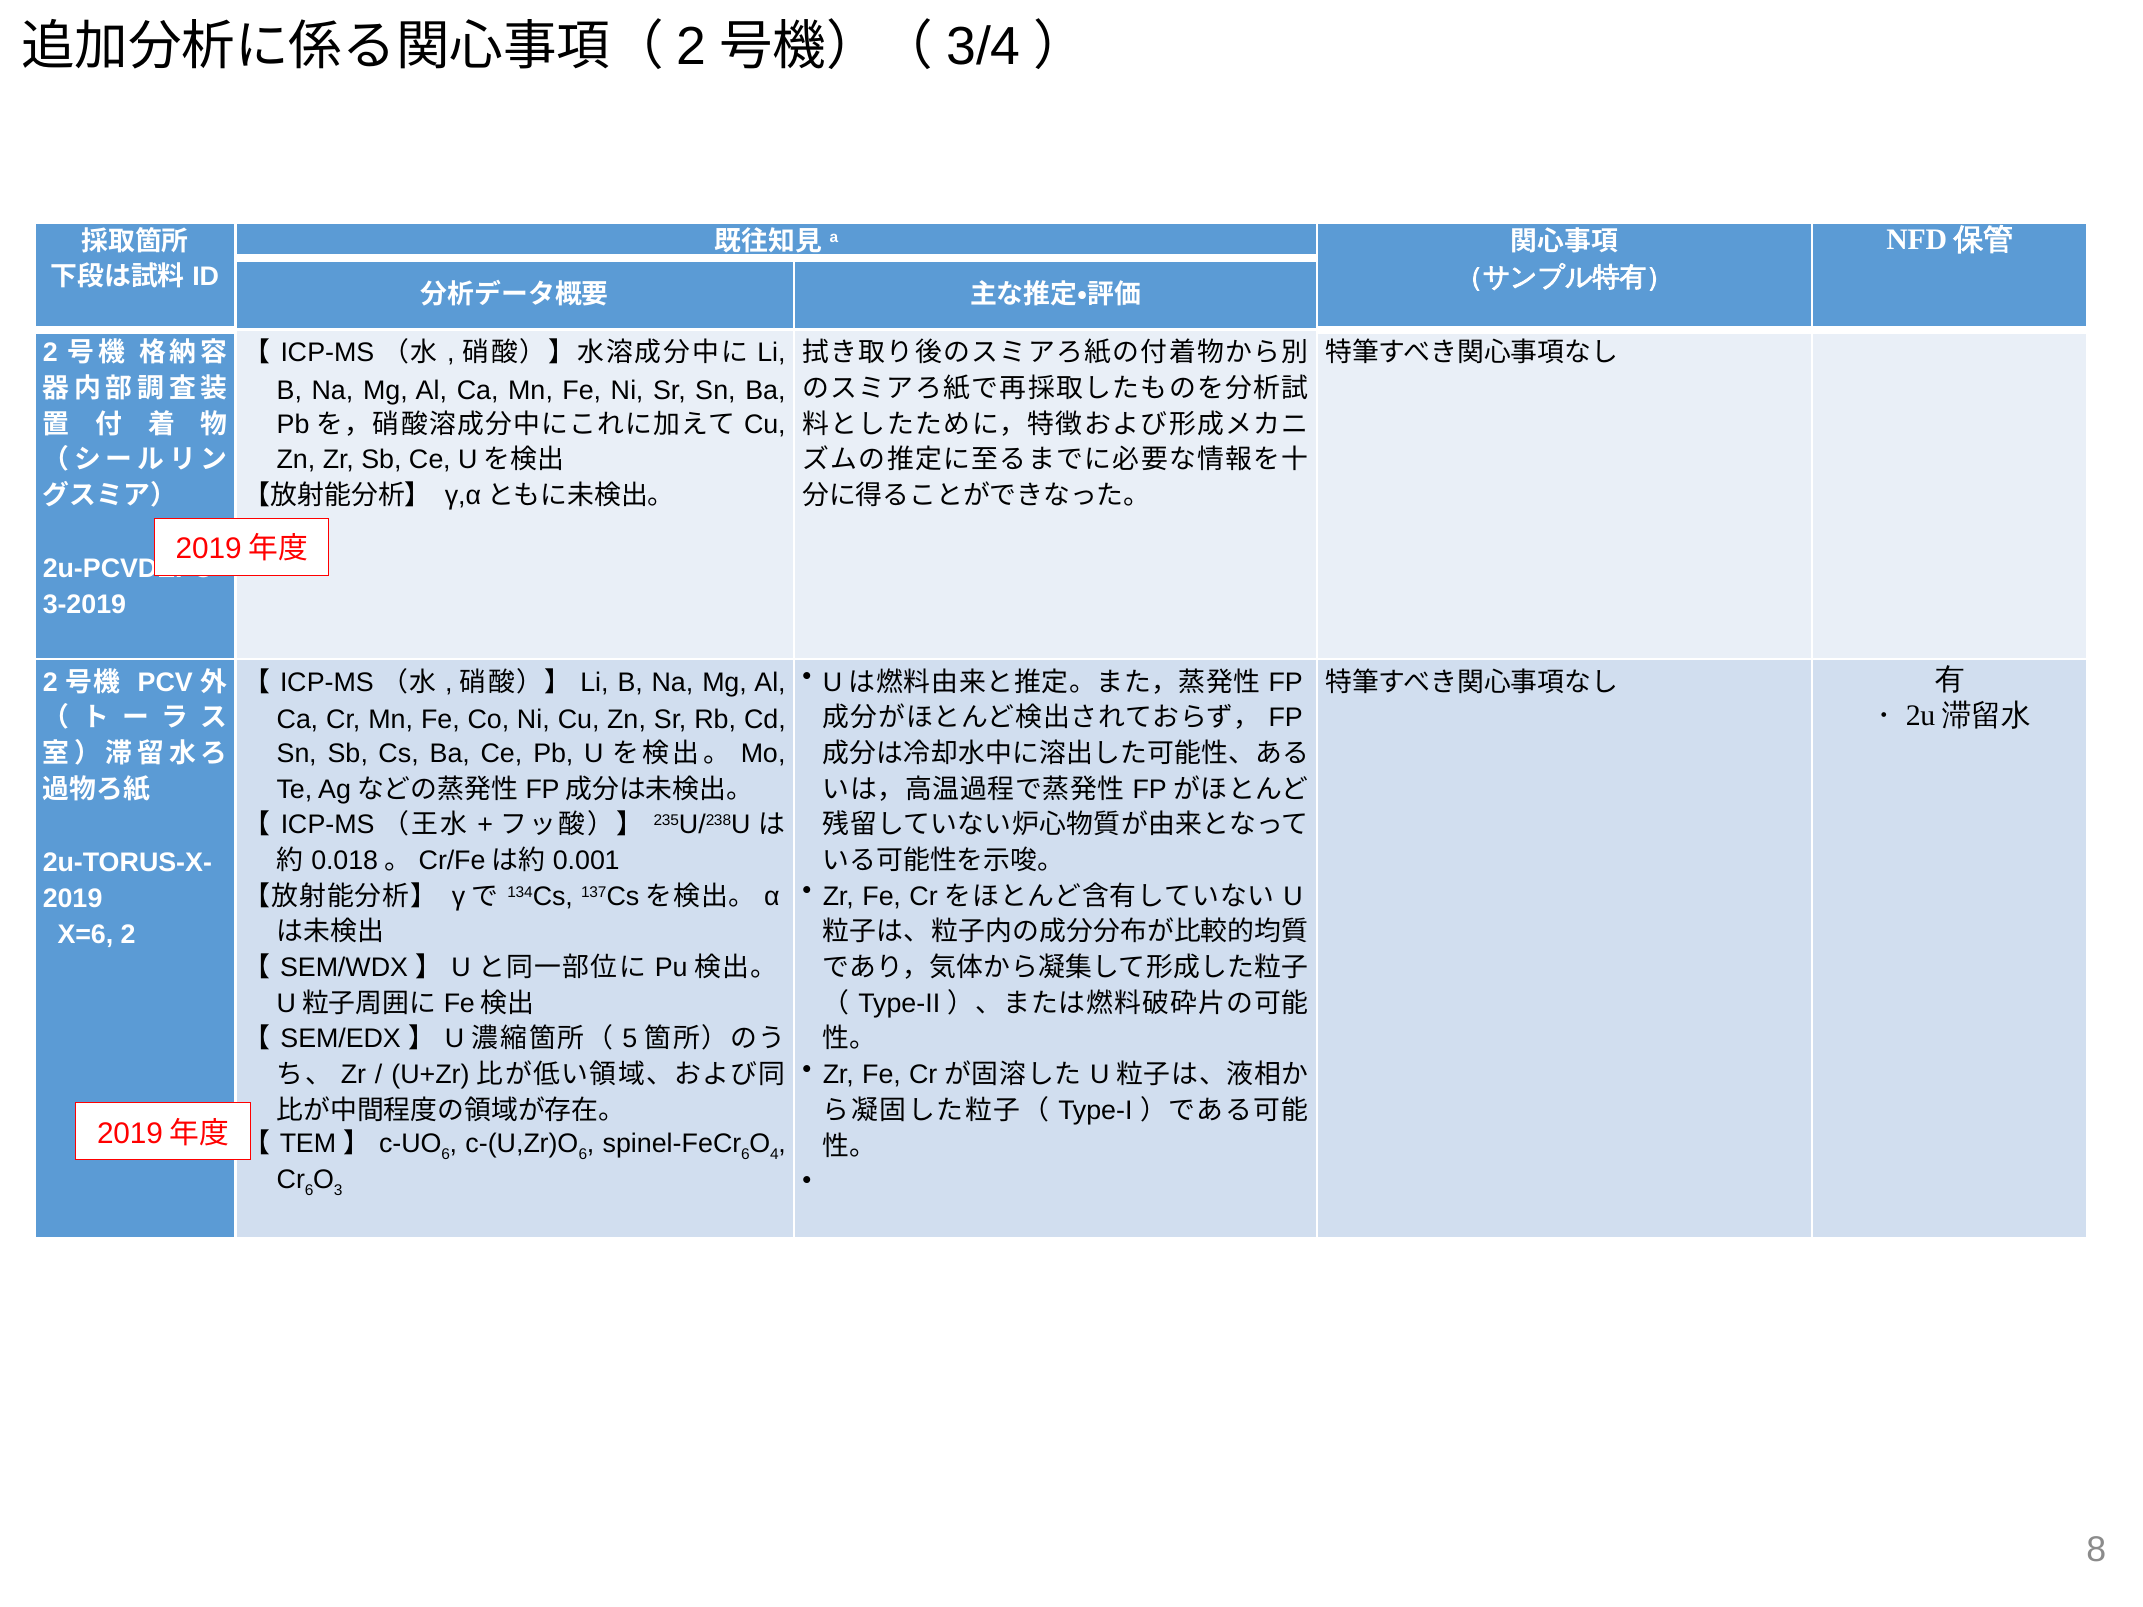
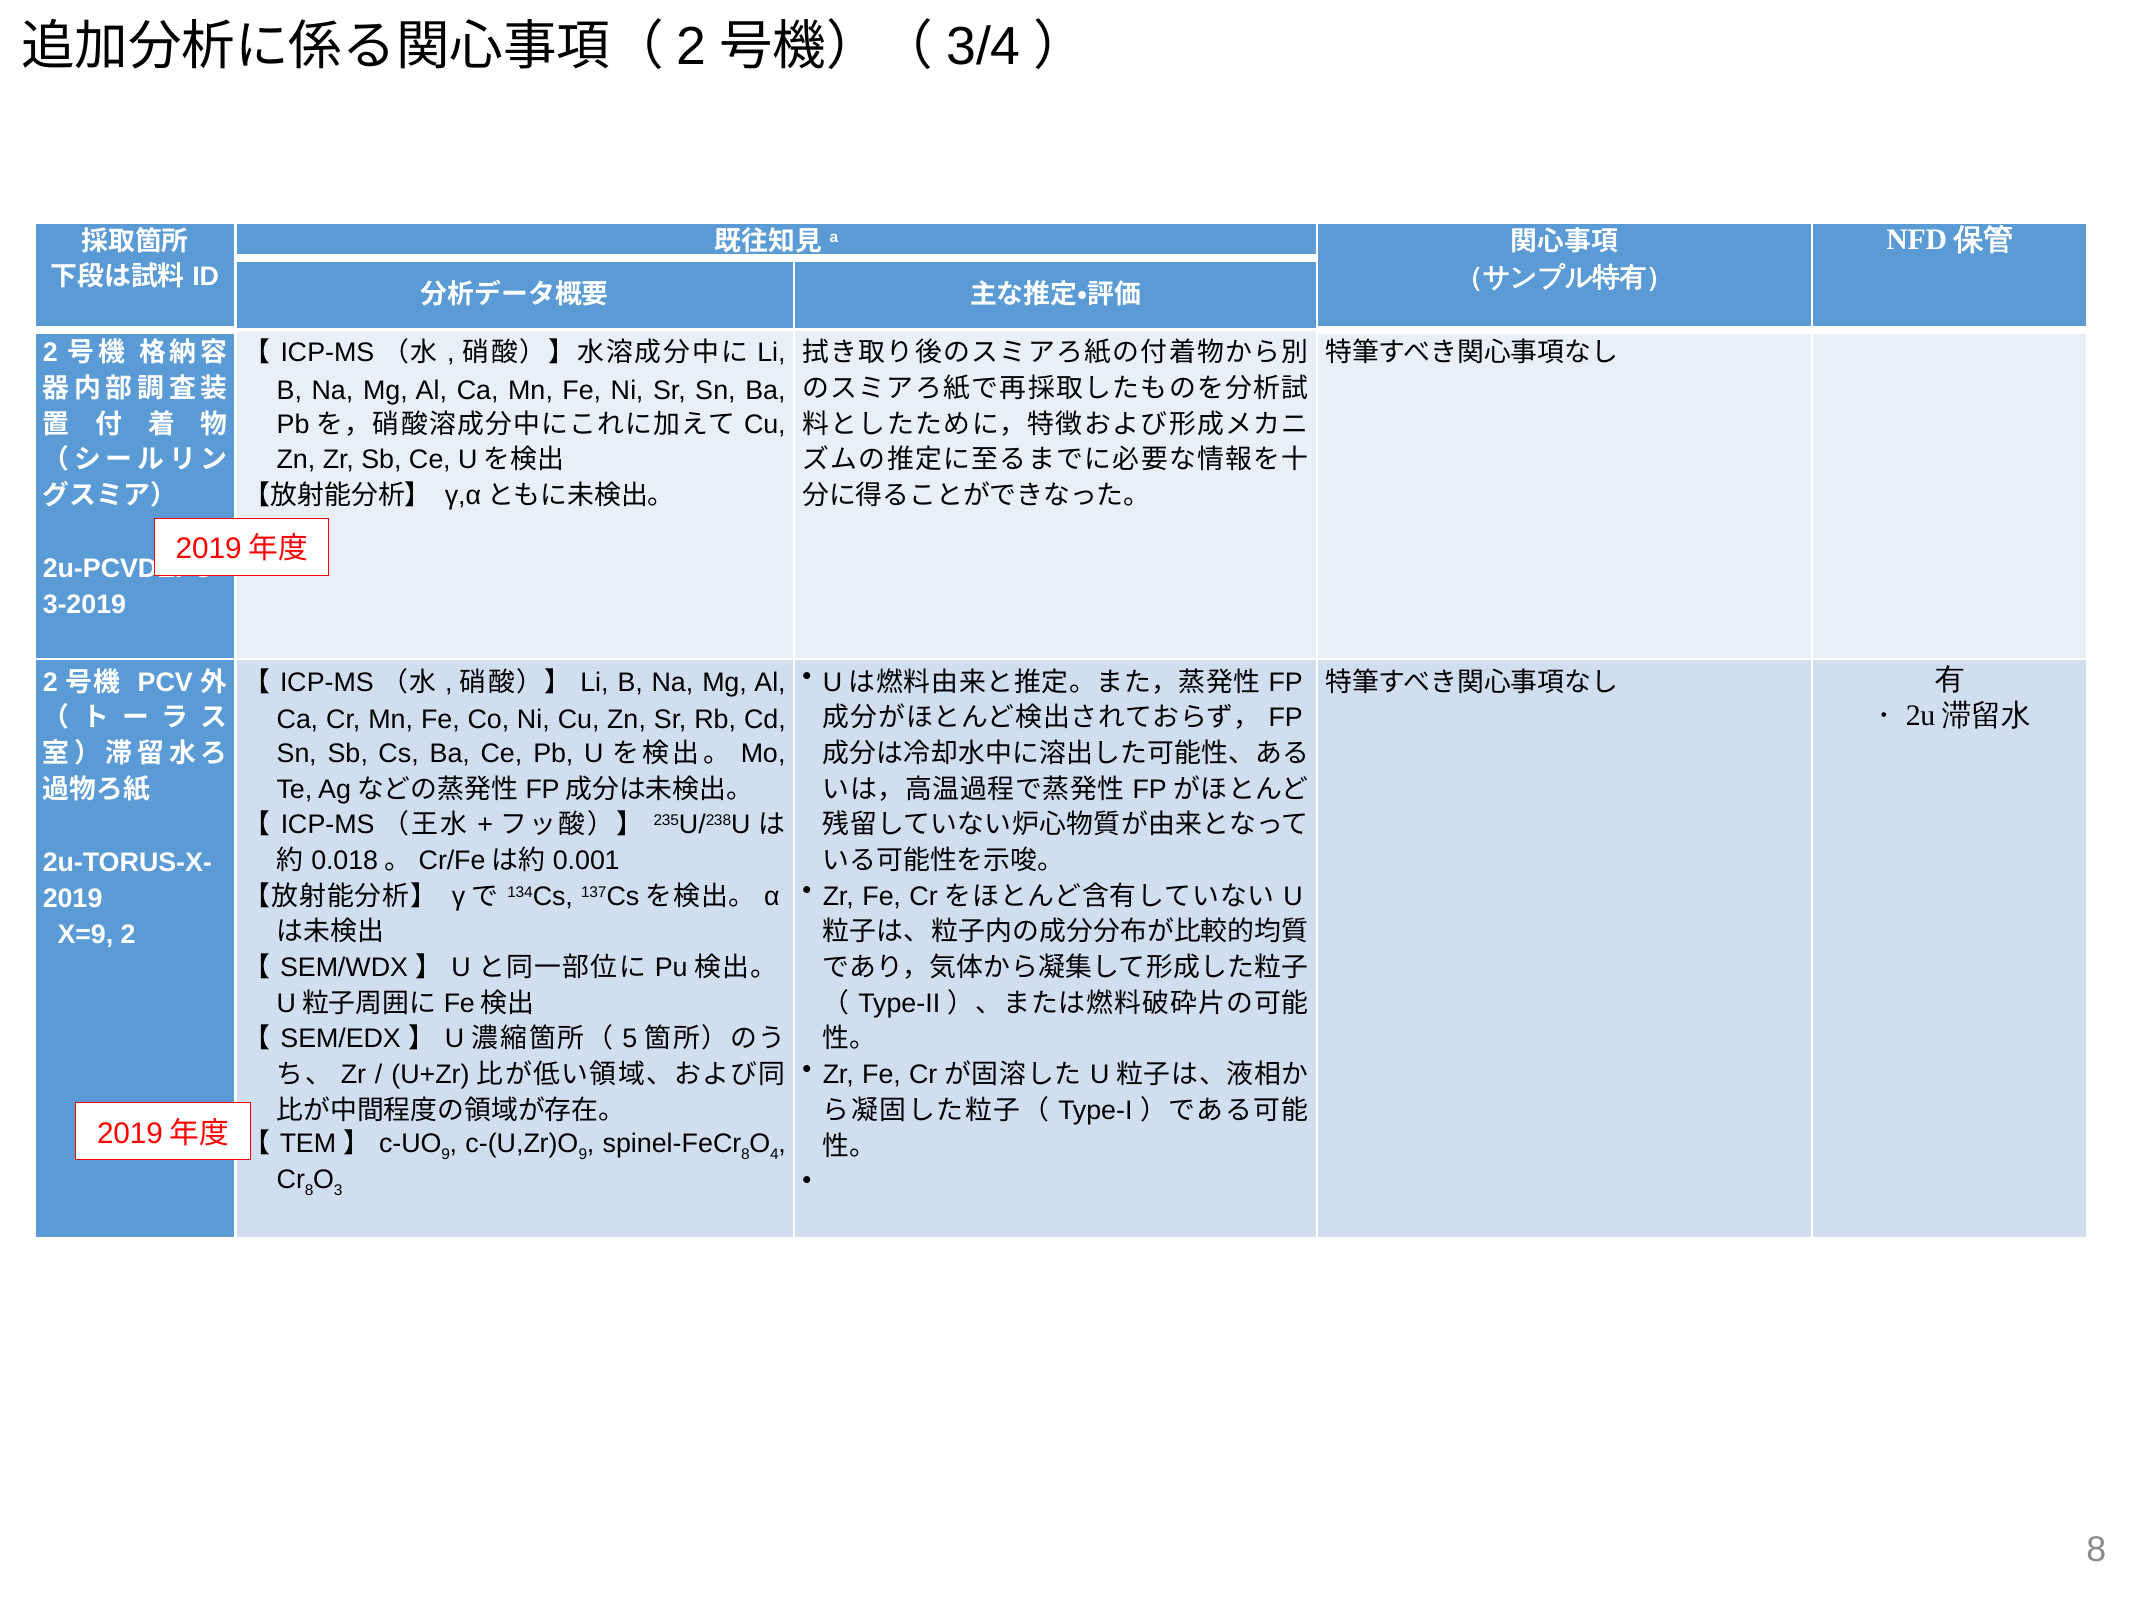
X=6: X=6 -> X=9
6 at (446, 1155): 6 -> 9
6 at (583, 1155): 6 -> 9
6 at (745, 1155): 6 -> 8
Cr 6: 6 -> 8
